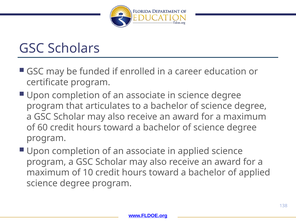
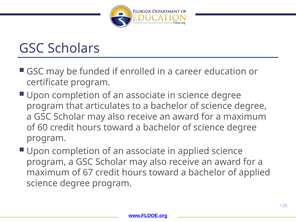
10: 10 -> 67
